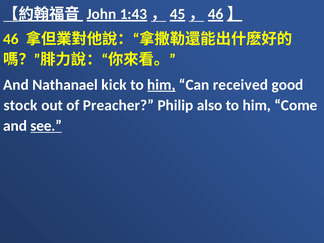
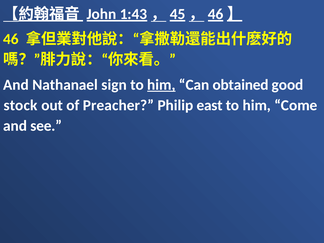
kick: kick -> sign
received: received -> obtained
also: also -> east
see underline: present -> none
